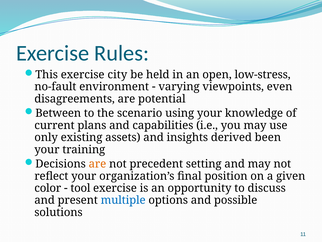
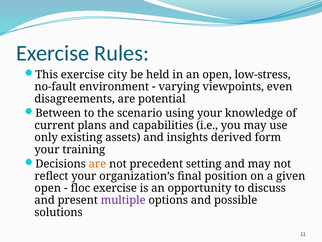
been: been -> form
color at (48, 188): color -> open
tool: tool -> floc
multiple colour: blue -> purple
